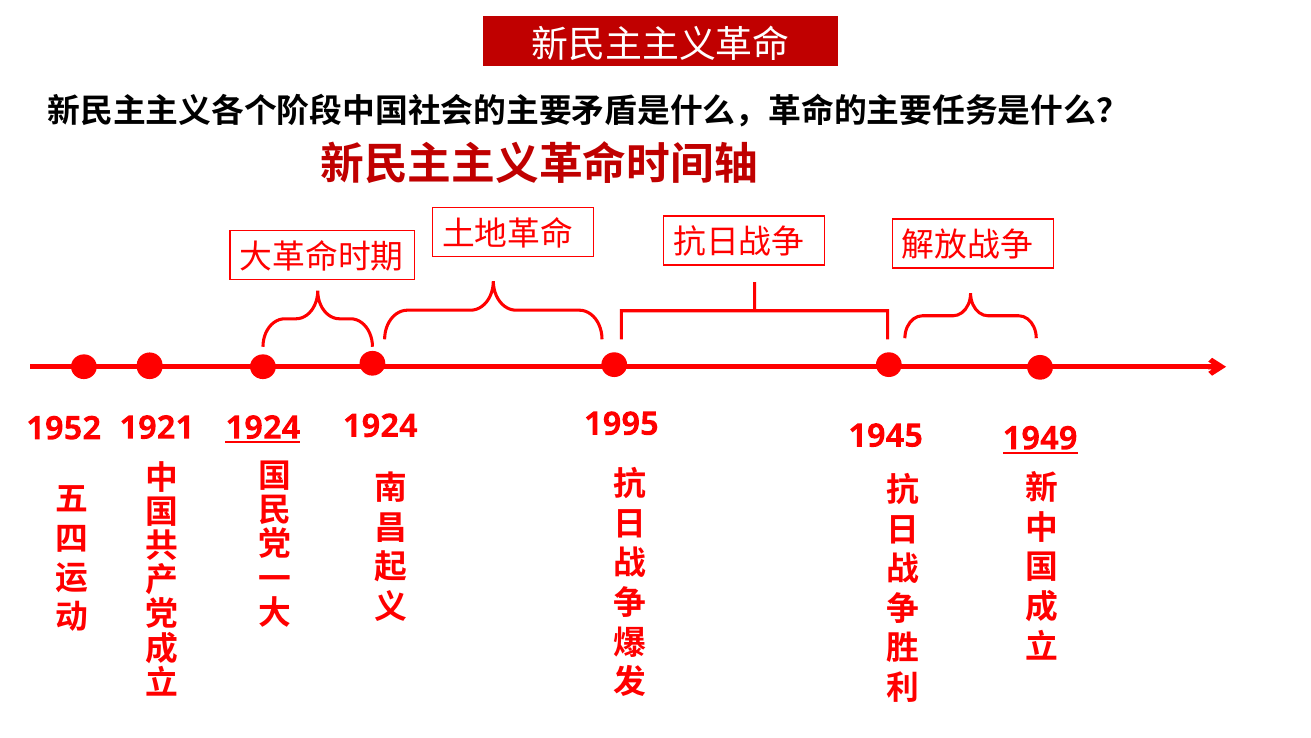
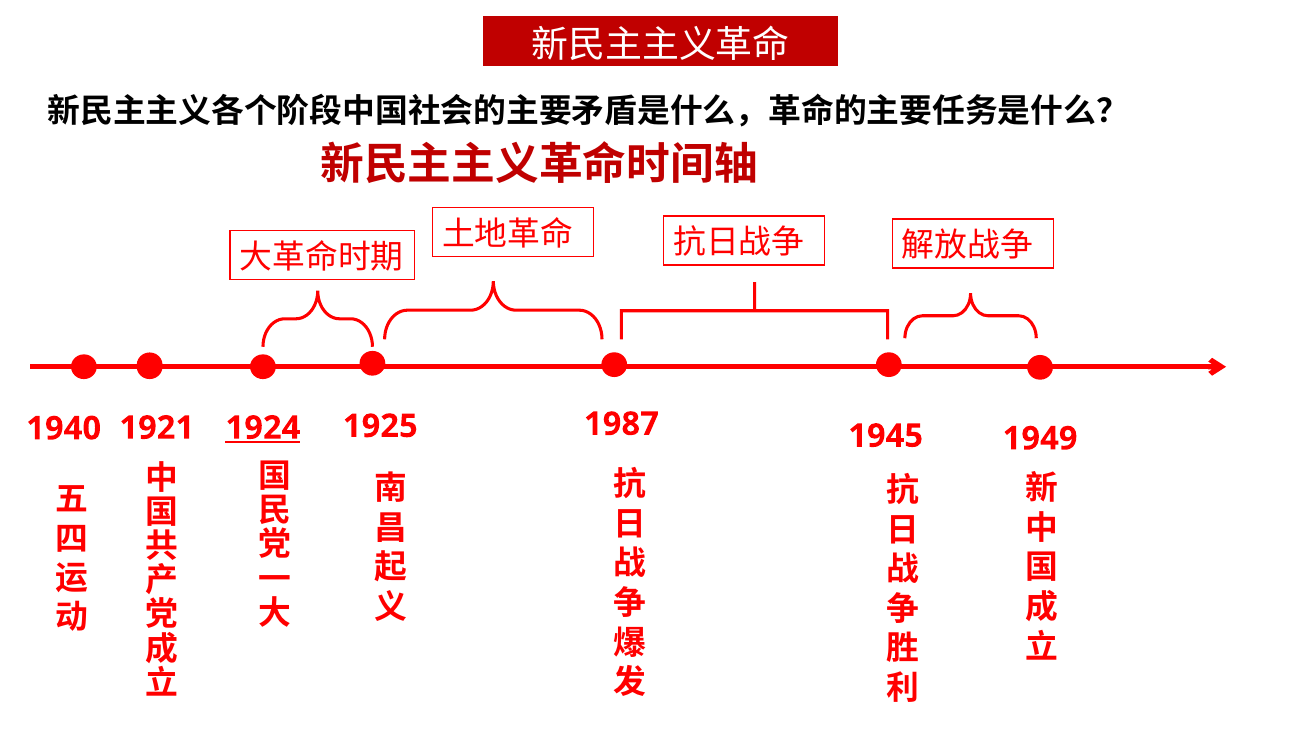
1995: 1995 -> 1987
1949 underline: present -> none
1924 at (380, 426): 1924 -> 1925
1952: 1952 -> 1940
